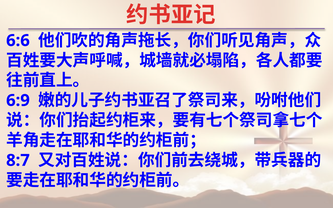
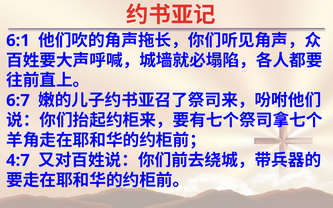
6:6: 6:6 -> 6:1
6:9: 6:9 -> 6:7
8:7: 8:7 -> 4:7
